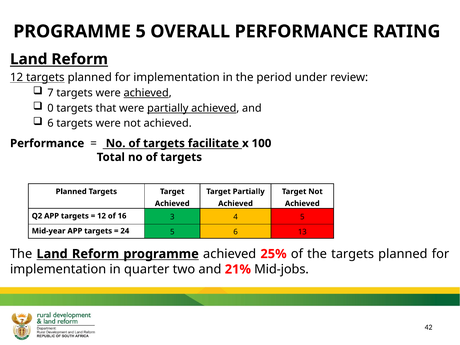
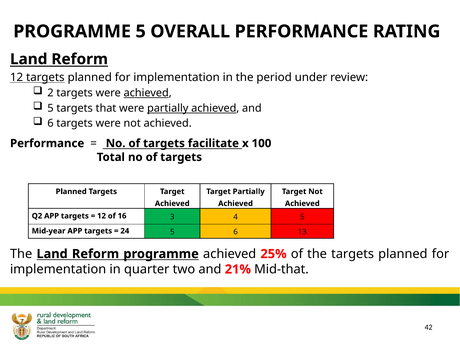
7: 7 -> 2
0 at (51, 108): 0 -> 5
Mid-jobs: Mid-jobs -> Mid-that
